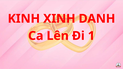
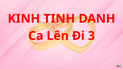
XINH: XINH -> TINH
1: 1 -> 3
